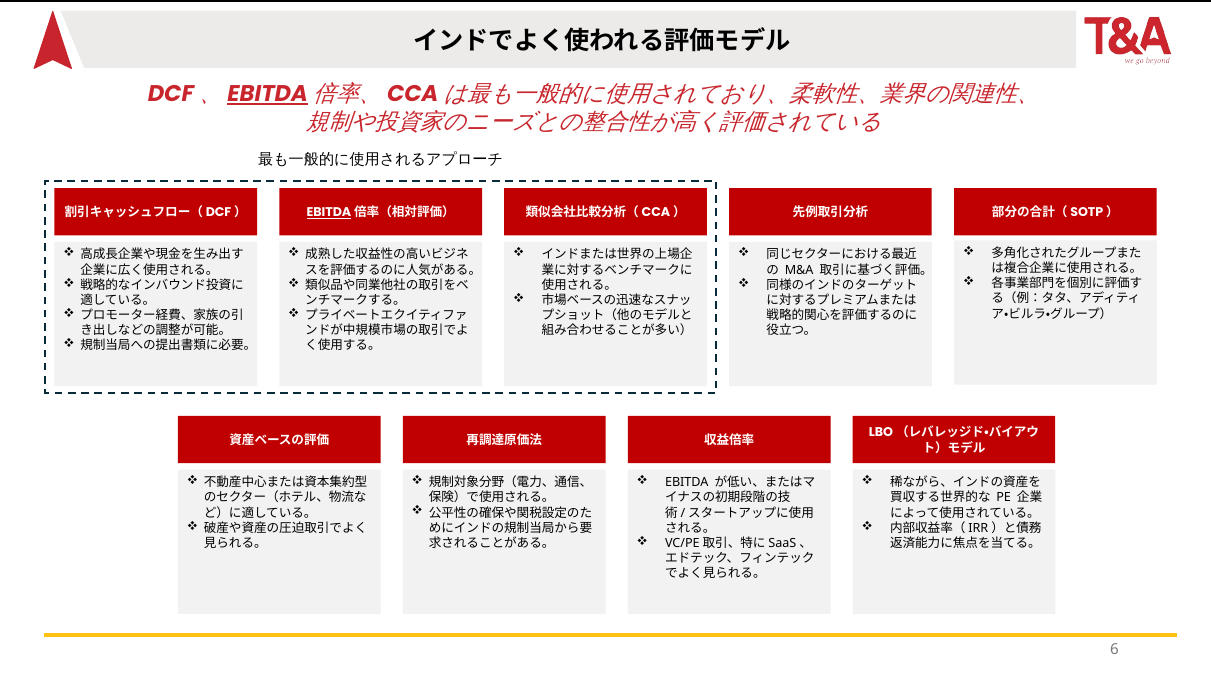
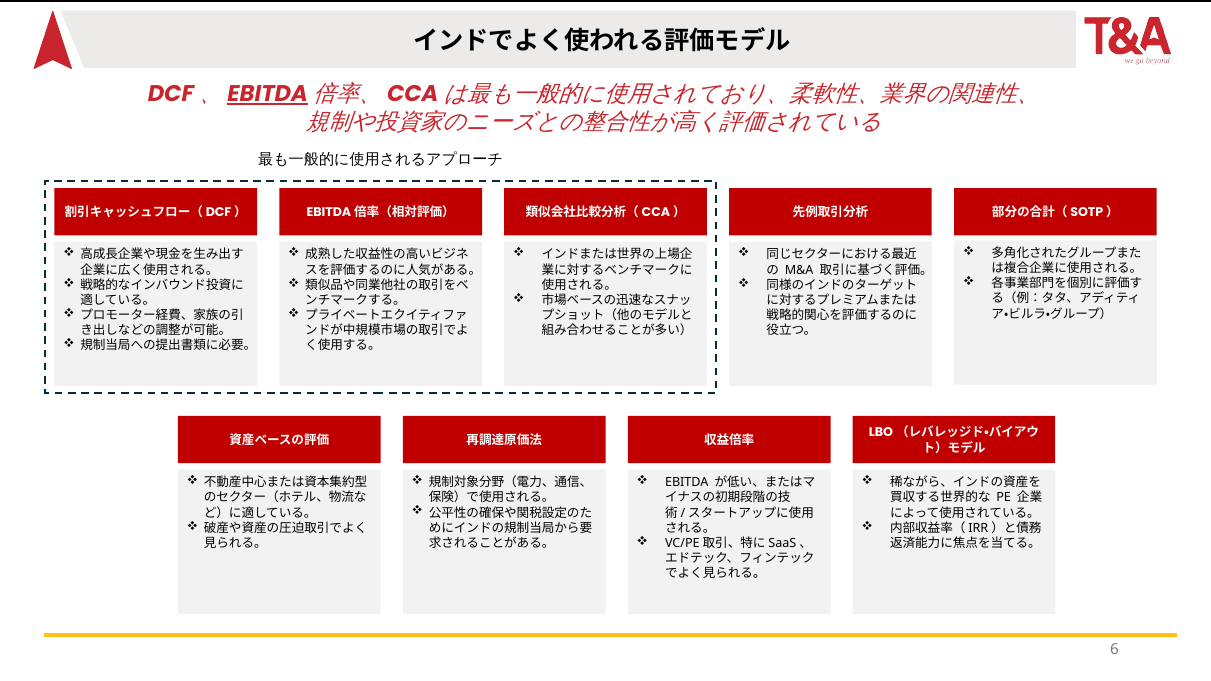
EBITDA at (329, 213) underline: present -> none
